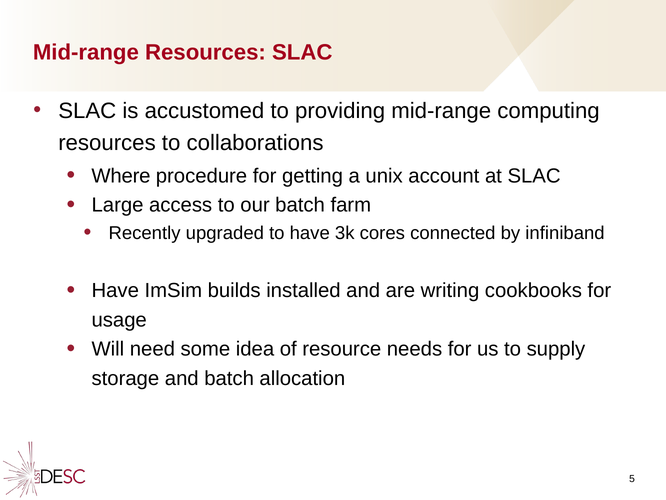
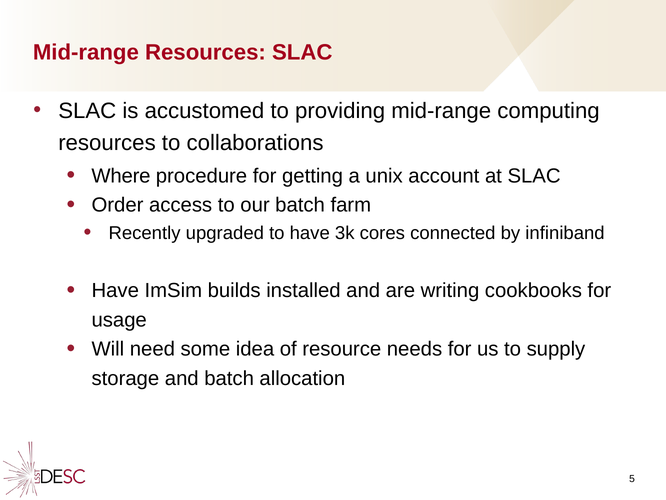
Large: Large -> Order
